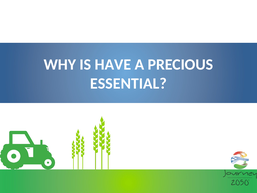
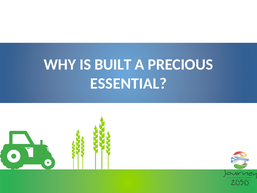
HAVE: HAVE -> BUILT
